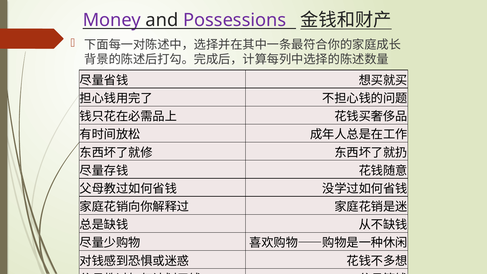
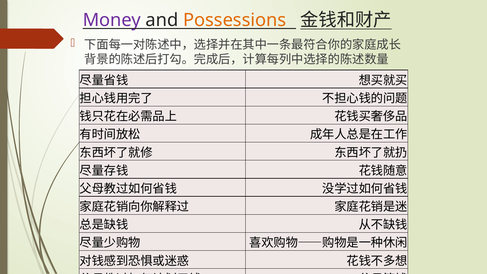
Possessions colour: purple -> orange
